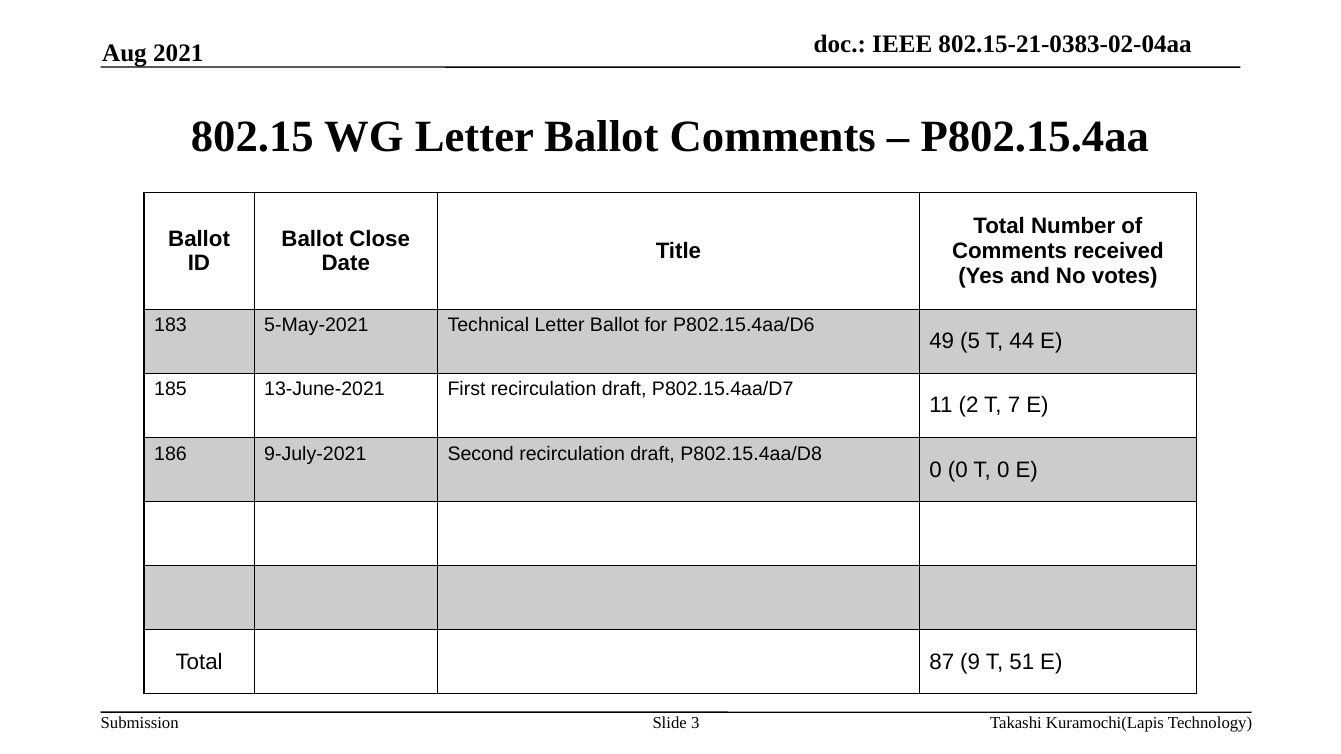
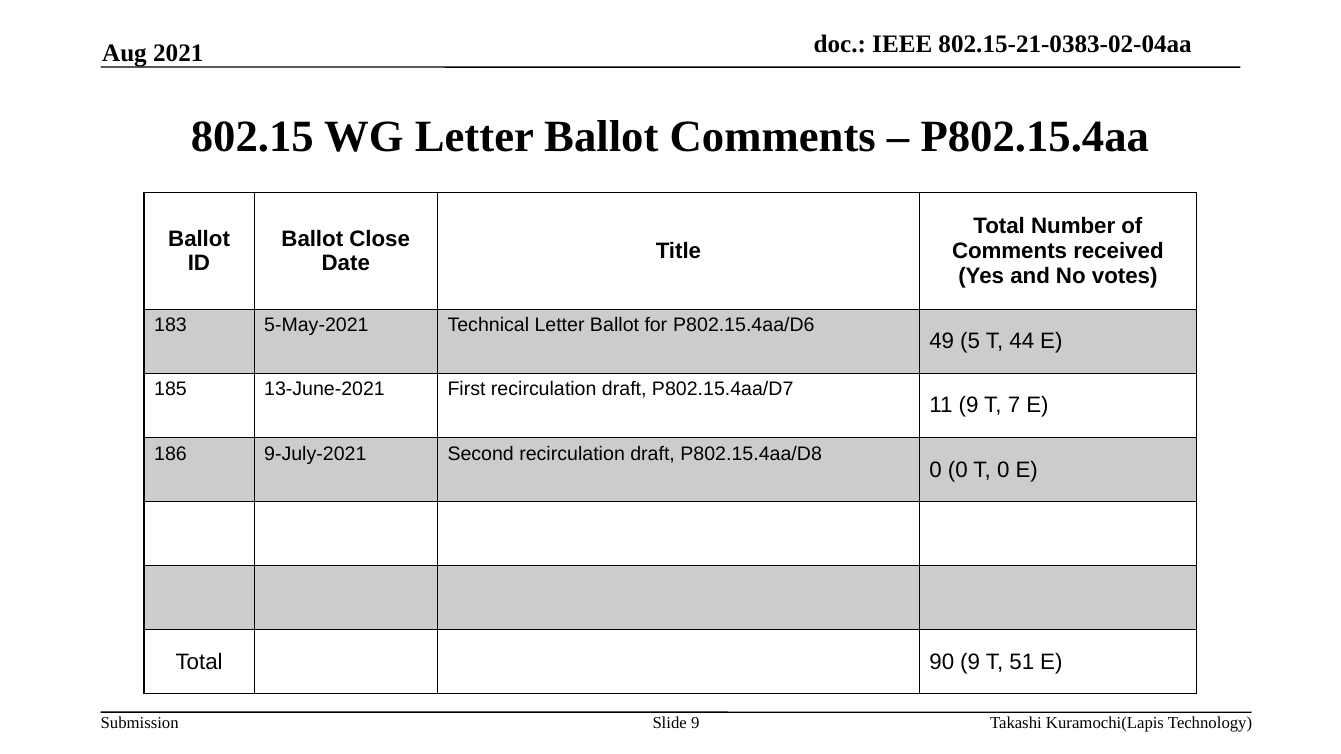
11 2: 2 -> 9
87: 87 -> 90
Slide 3: 3 -> 9
